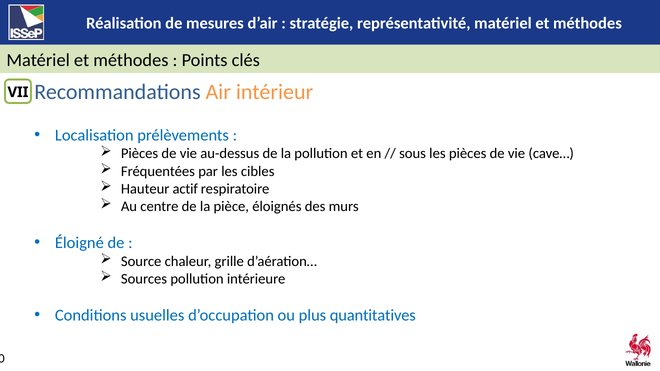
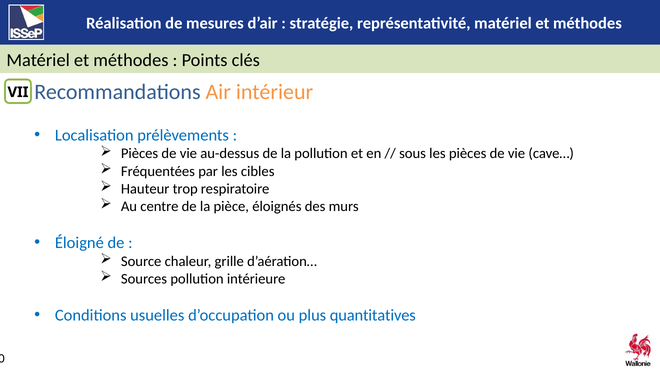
actif: actif -> trop
